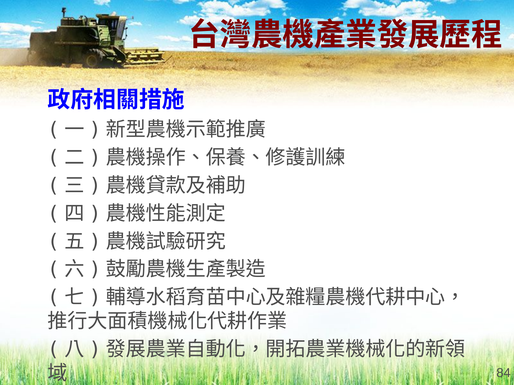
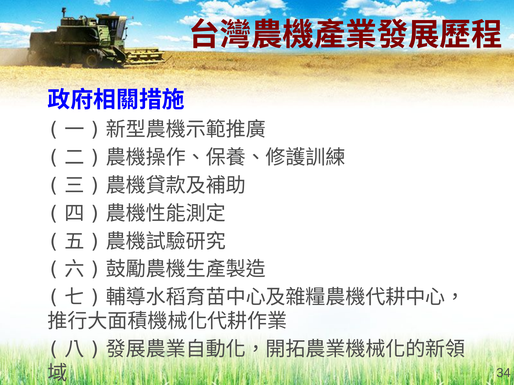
84: 84 -> 34
